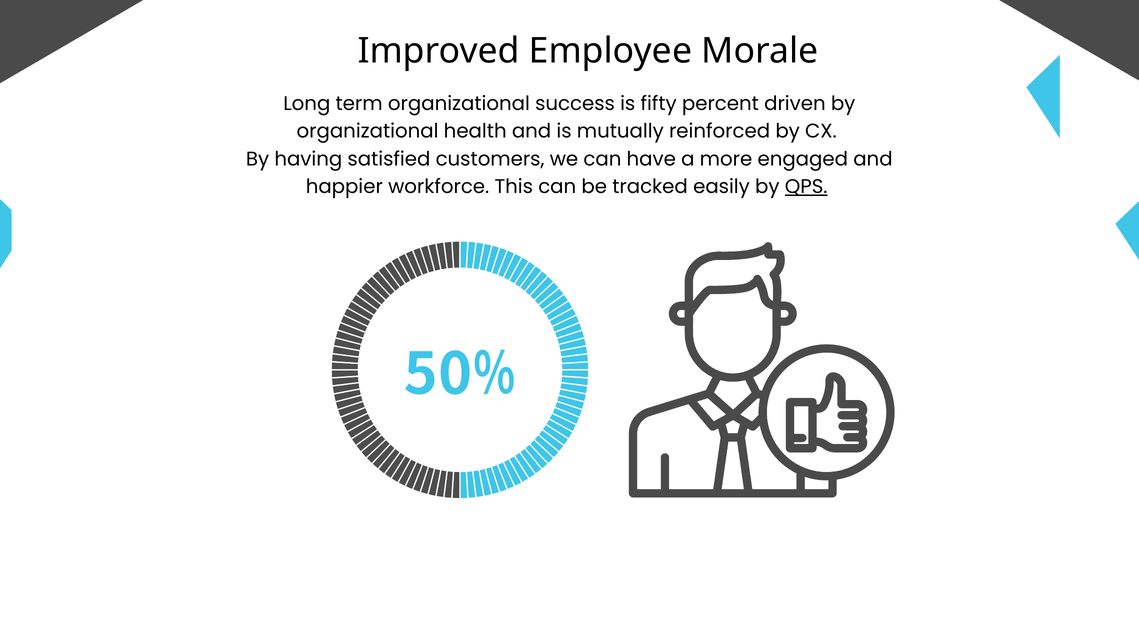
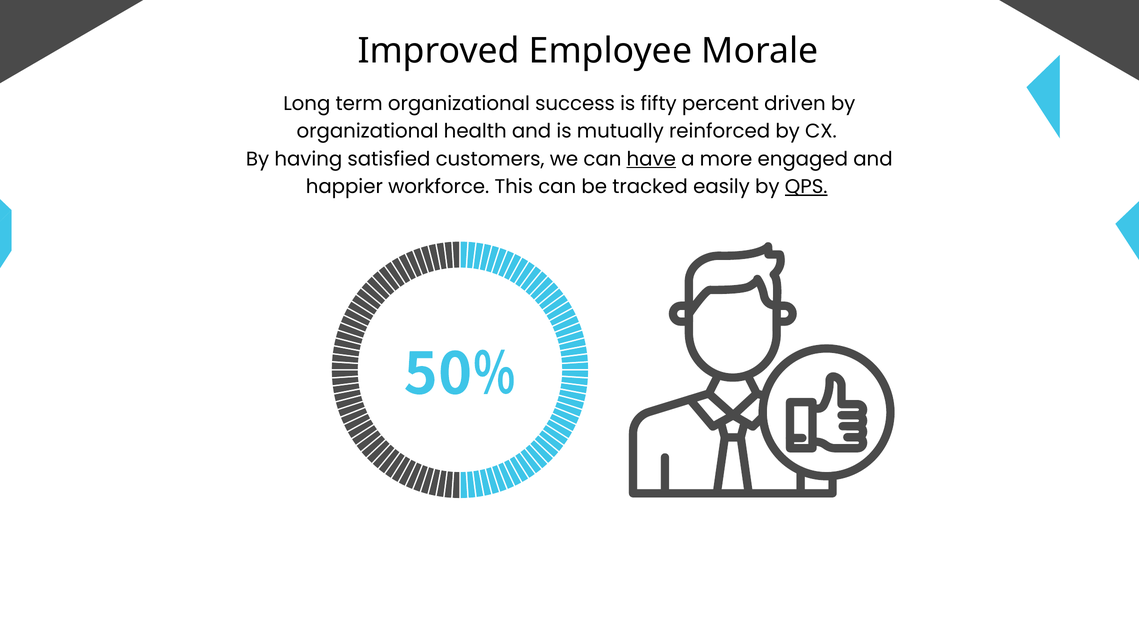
have underline: none -> present
